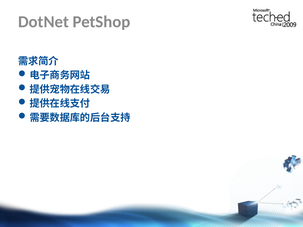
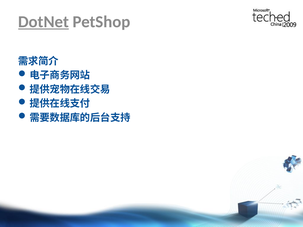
DotNet underline: none -> present
